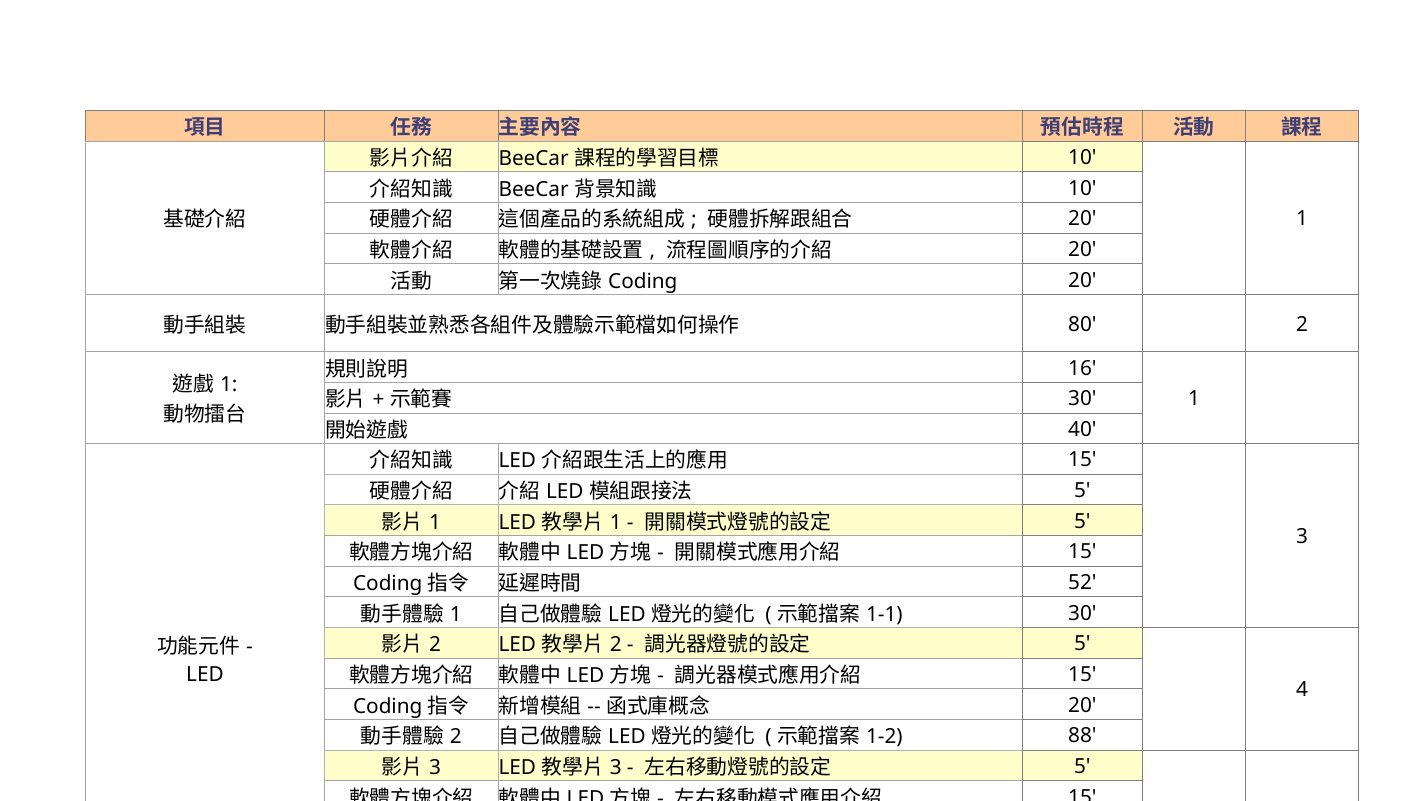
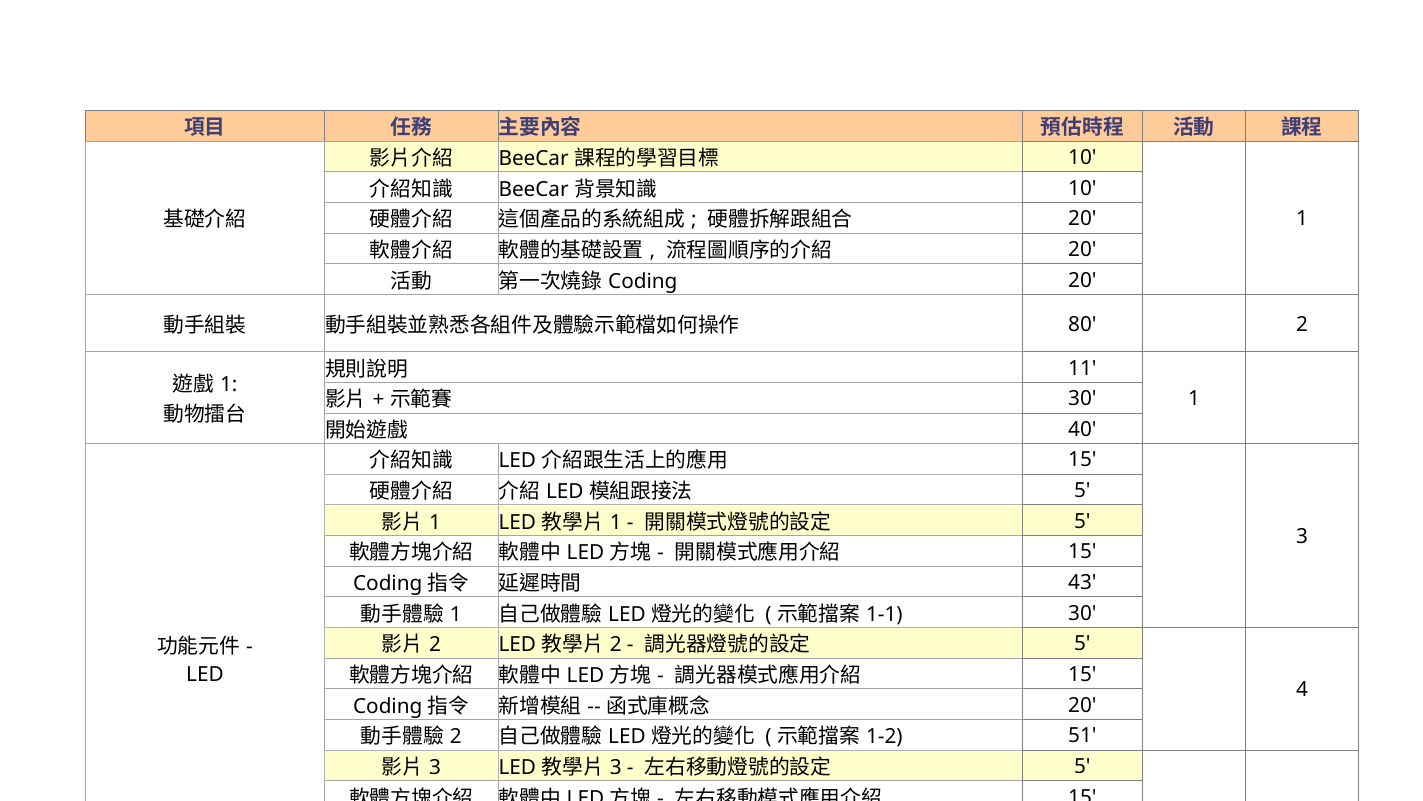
16: 16 -> 11
52: 52 -> 43
88: 88 -> 51
